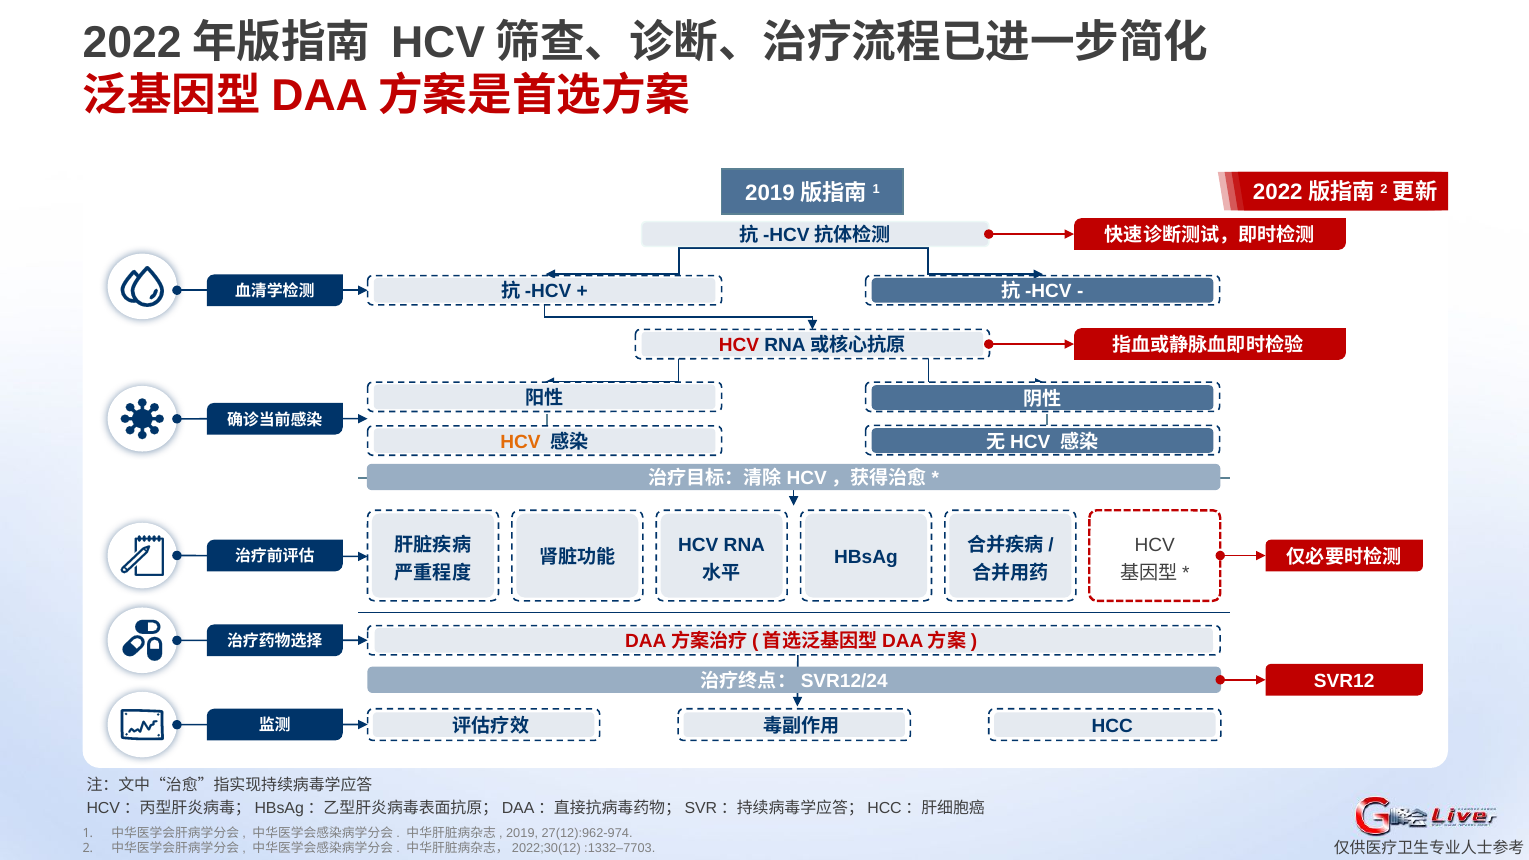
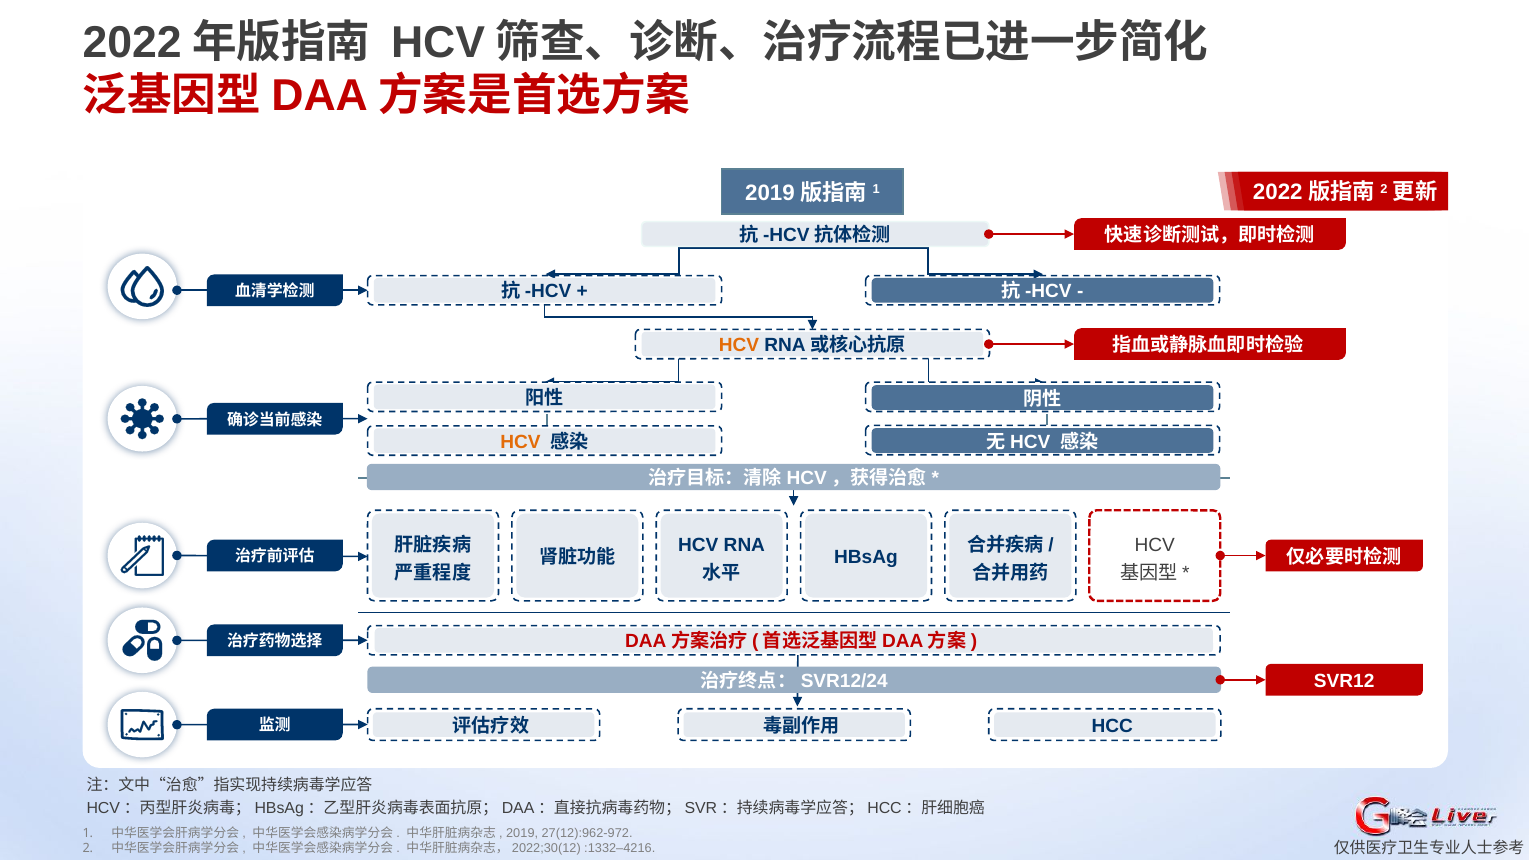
HCV at (739, 345) colour: red -> orange
27(12):962-974: 27(12):962-974 -> 27(12):962-972
:1332–7703: :1332–7703 -> :1332–4216
